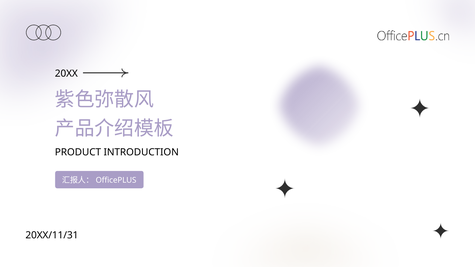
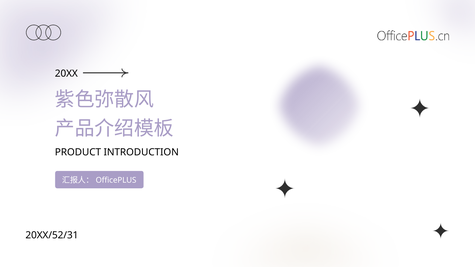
20XX/11/31: 20XX/11/31 -> 20XX/52/31
